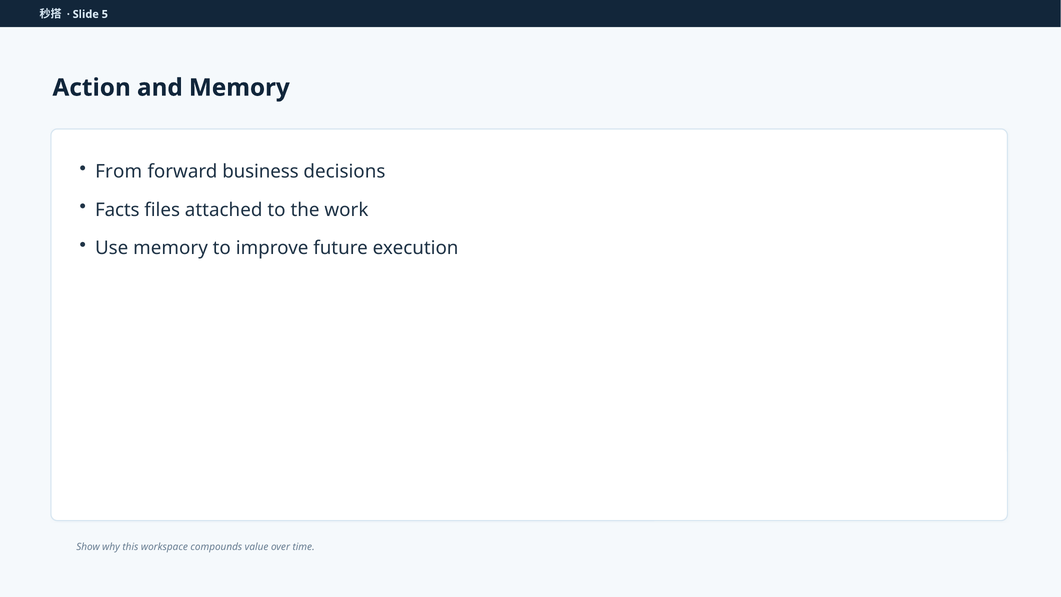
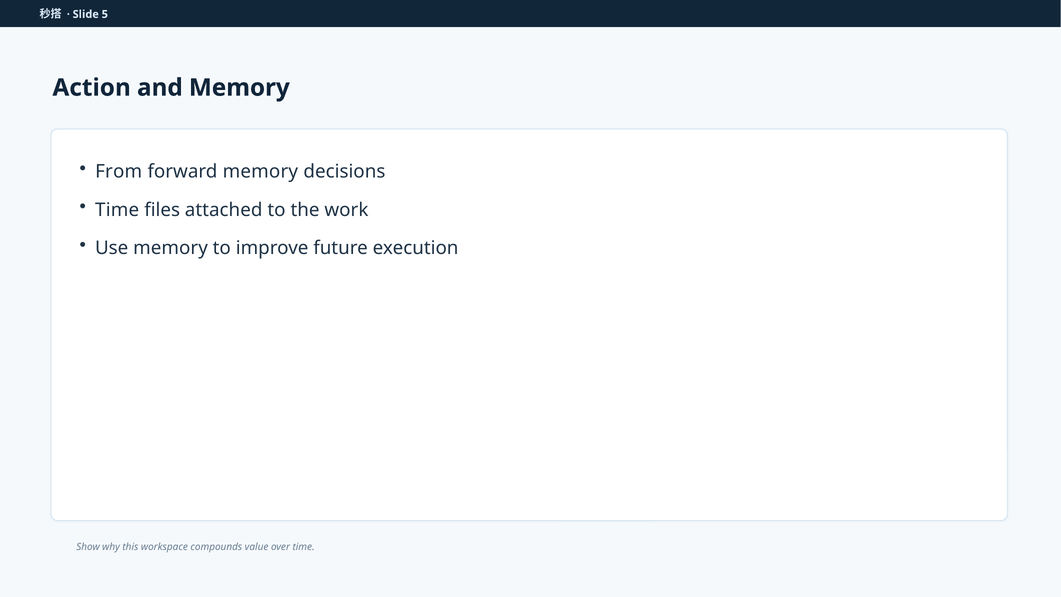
forward business: business -> memory
Facts at (117, 210): Facts -> Time
